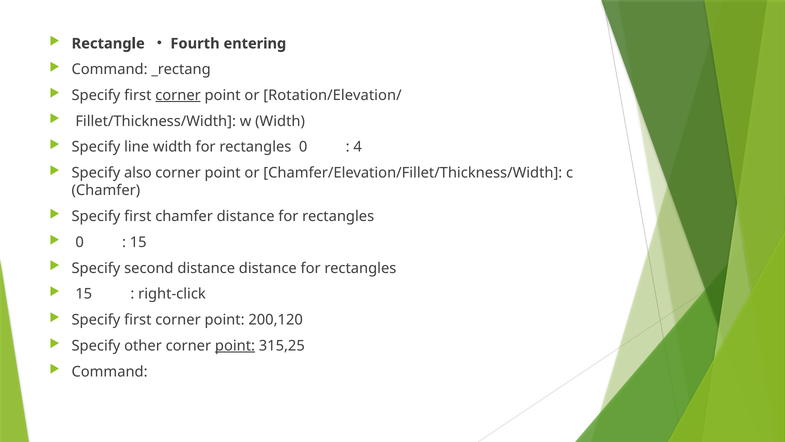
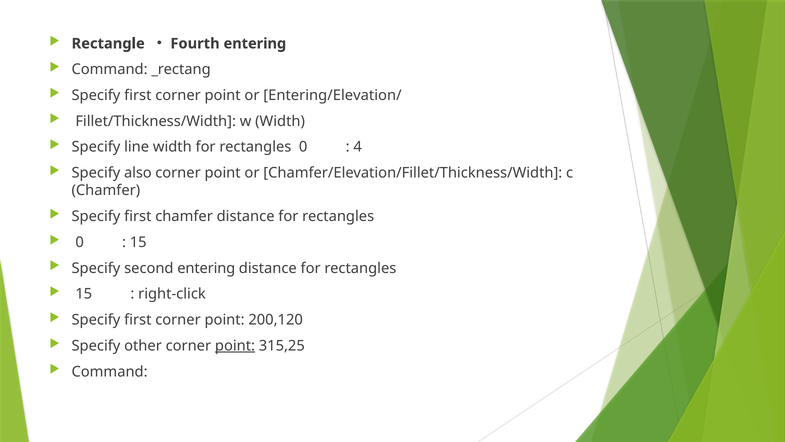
corner at (178, 95) underline: present -> none
Rotation/Elevation/: Rotation/Elevation/ -> Entering/Elevation/
second distance: distance -> entering
